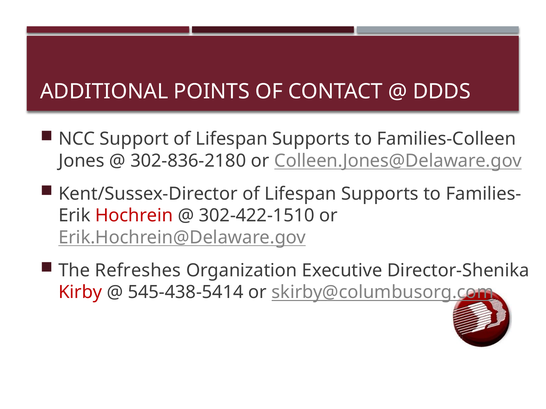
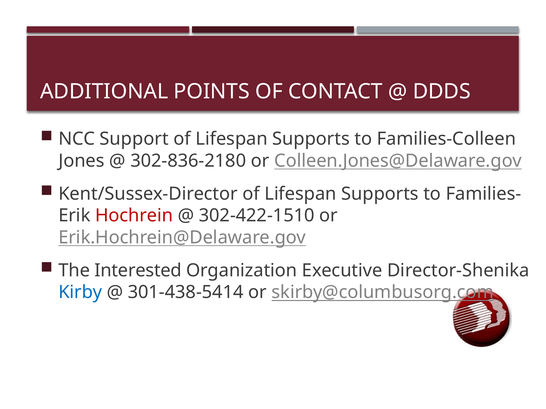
Refreshes: Refreshes -> Interested
Kirby colour: red -> blue
545-438-5414: 545-438-5414 -> 301-438-5414
